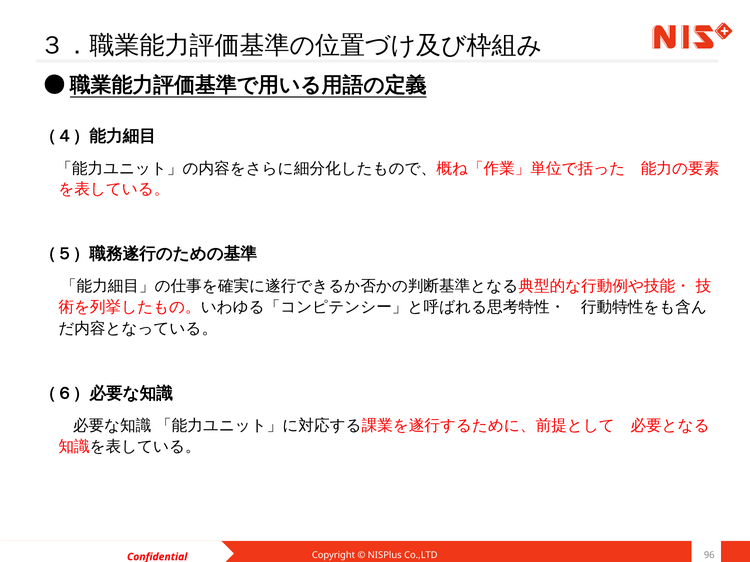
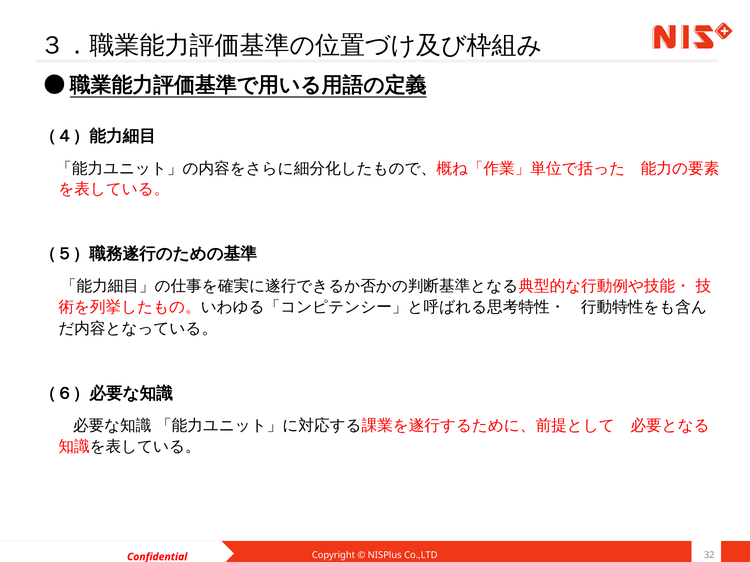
96: 96 -> 32
